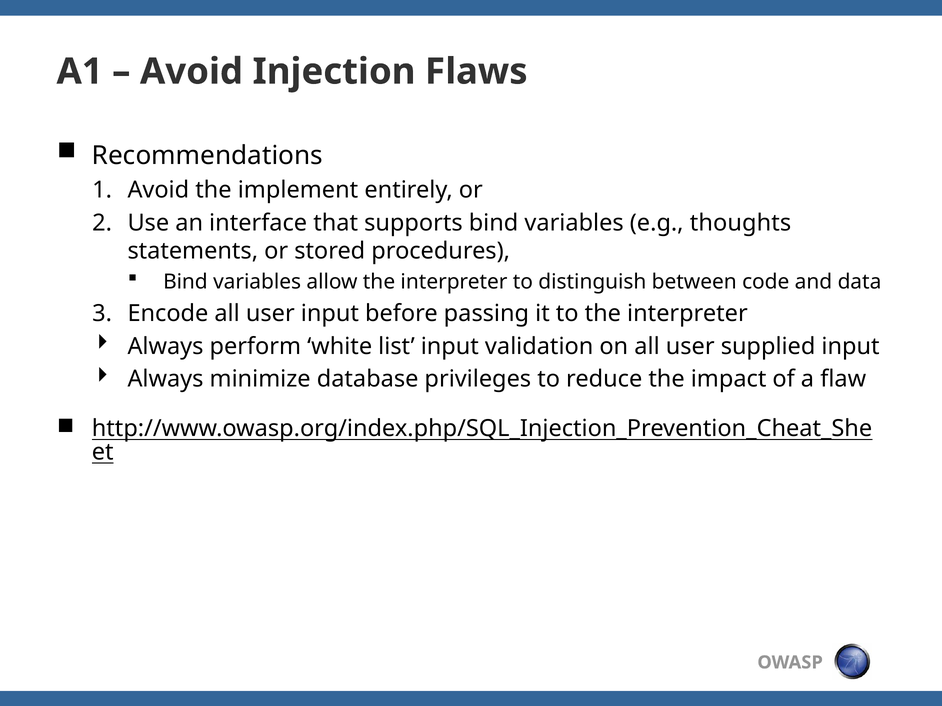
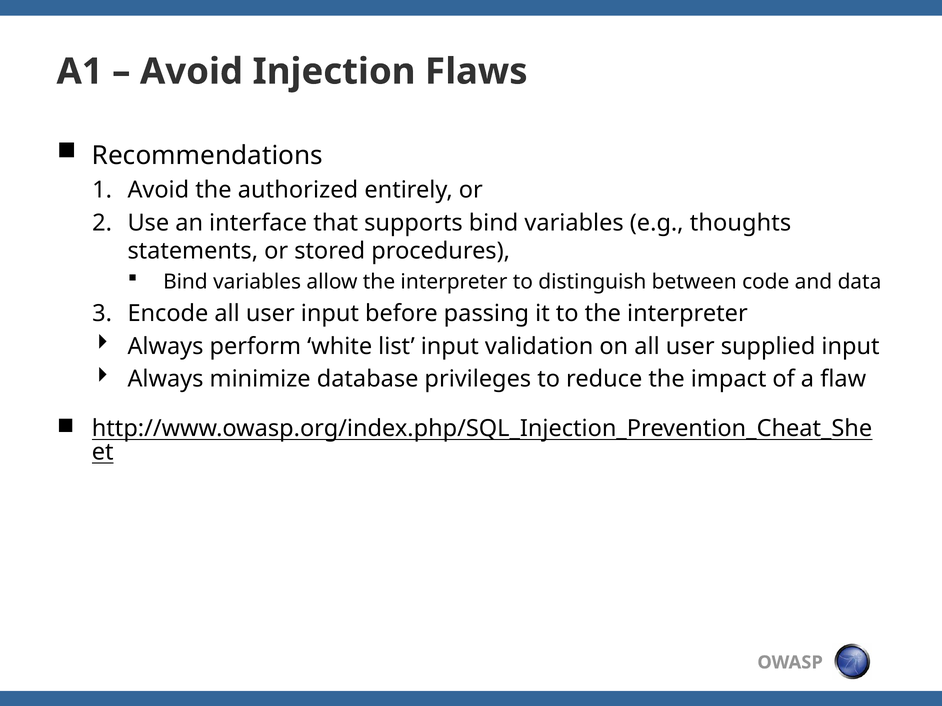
implement: implement -> authorized
